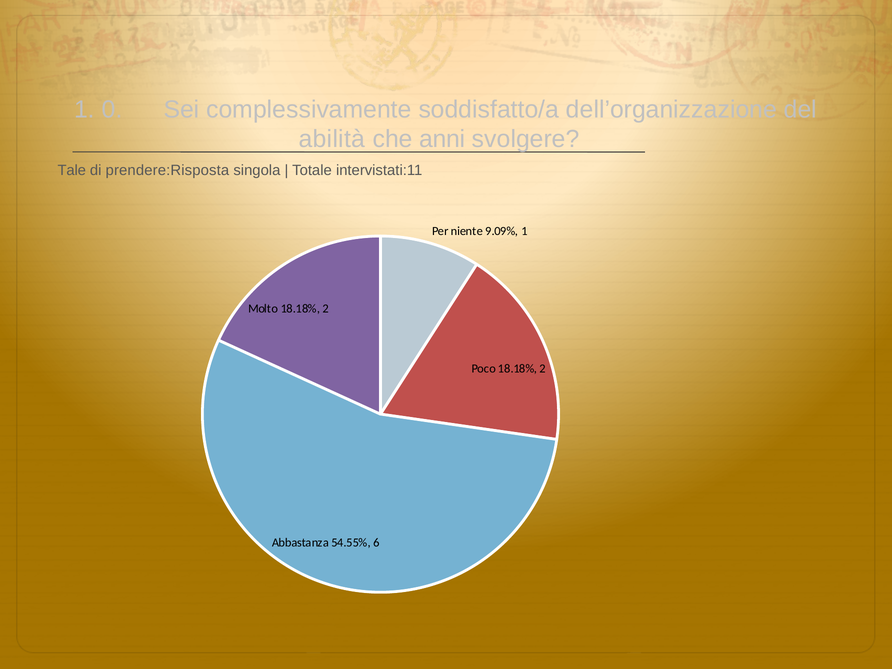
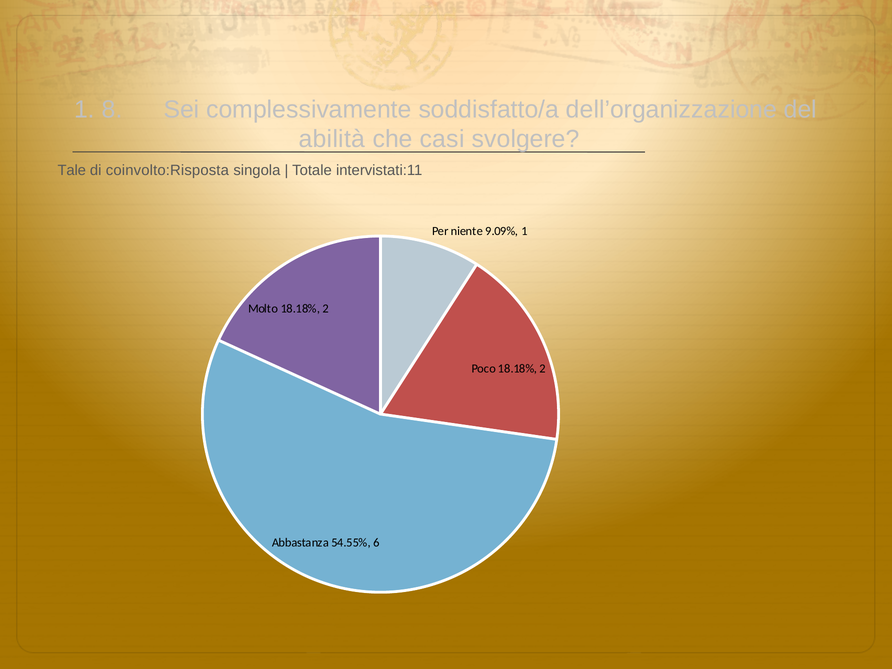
0: 0 -> 8
anni: anni -> casi
prendere:Risposta: prendere:Risposta -> coinvolto:Risposta
